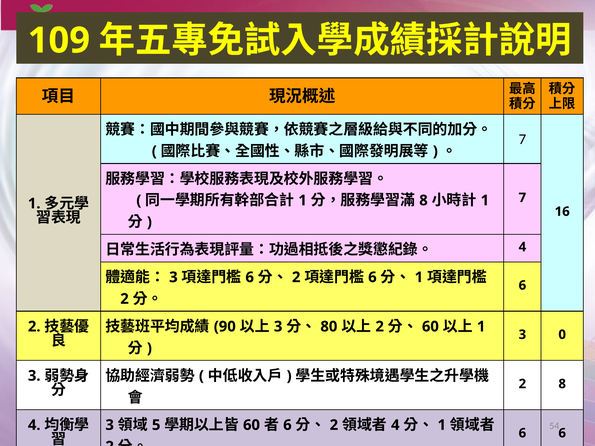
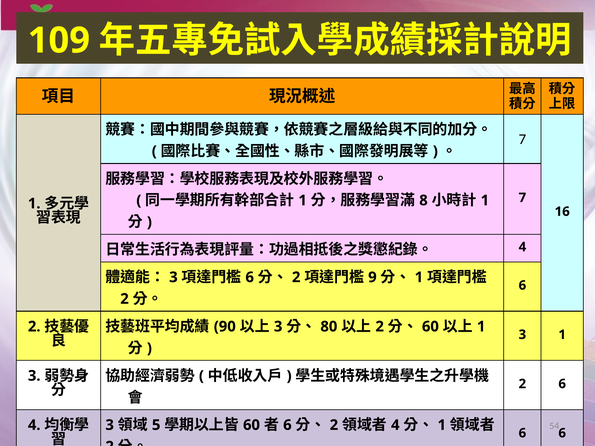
6 at (372, 277): 6 -> 9
3 0: 0 -> 1
2 8: 8 -> 6
